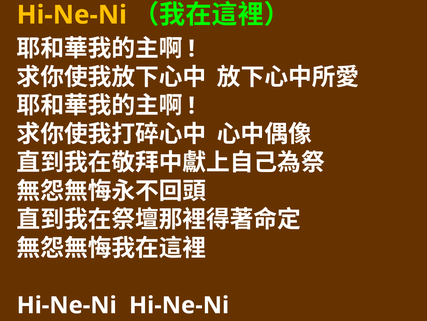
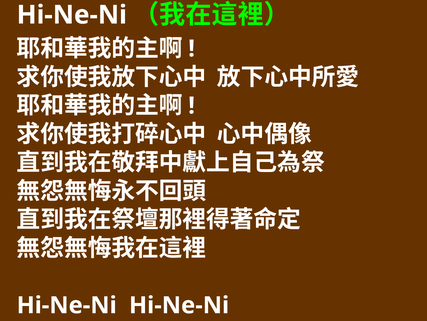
Hi-Ne-Ni at (72, 15) colour: yellow -> white
